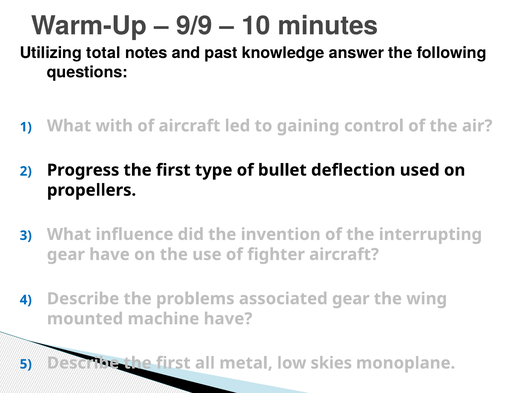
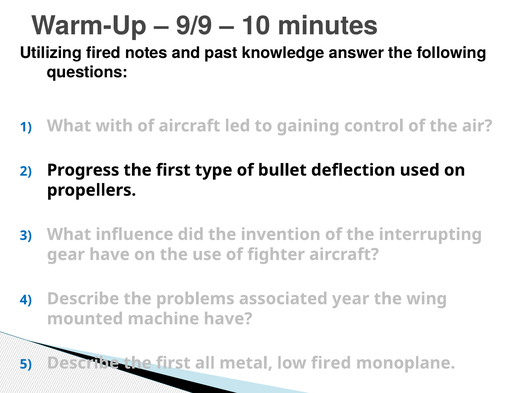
Utilizing total: total -> fired
associated gear: gear -> year
low skies: skies -> fired
